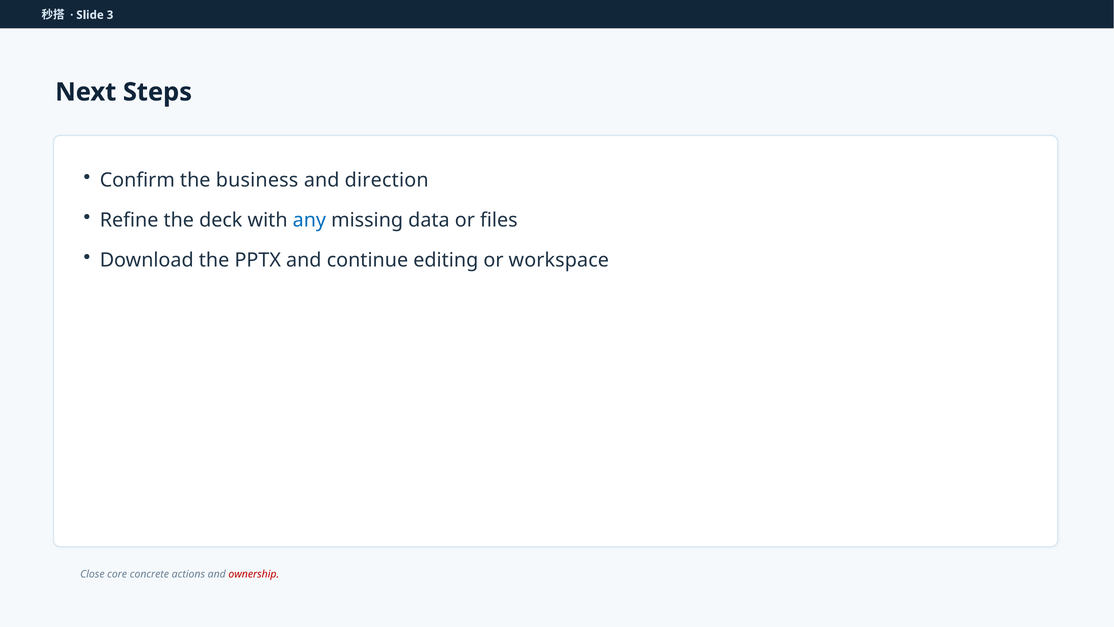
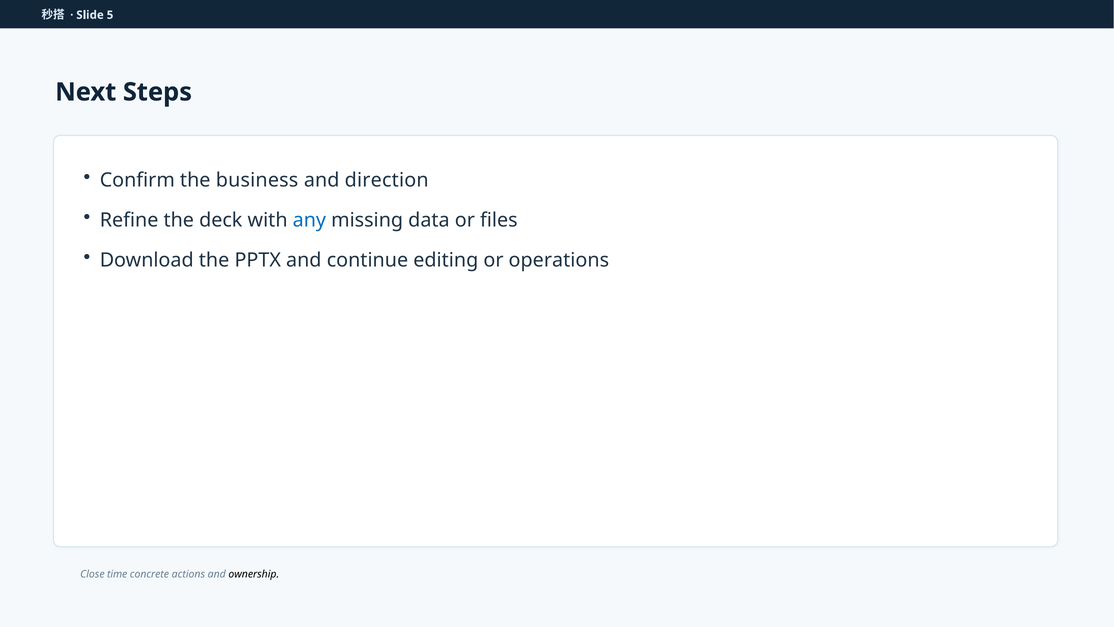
3: 3 -> 5
workspace: workspace -> operations
core: core -> time
ownership colour: red -> black
